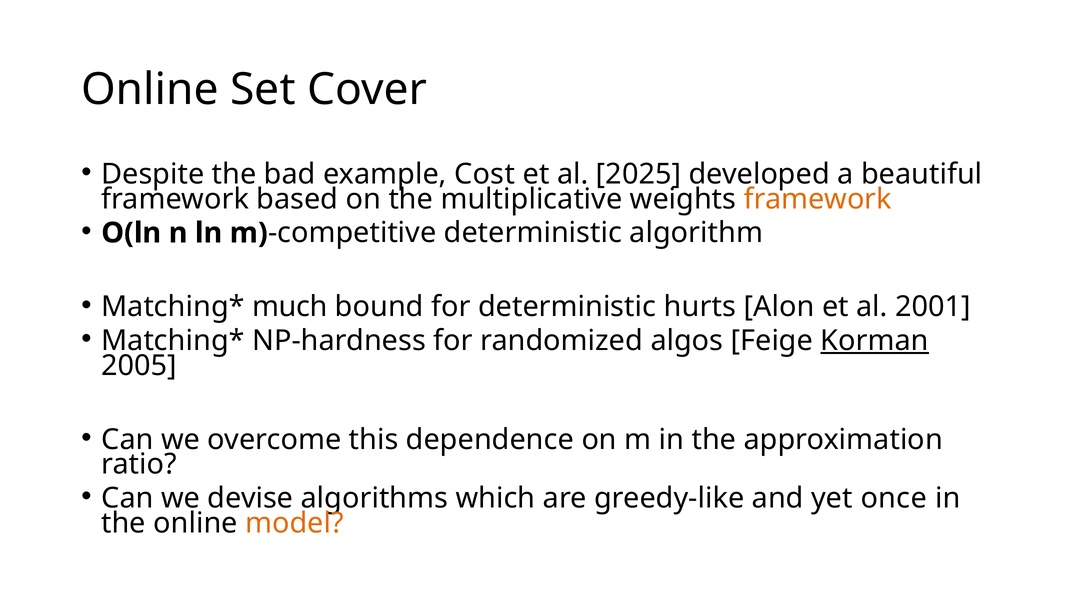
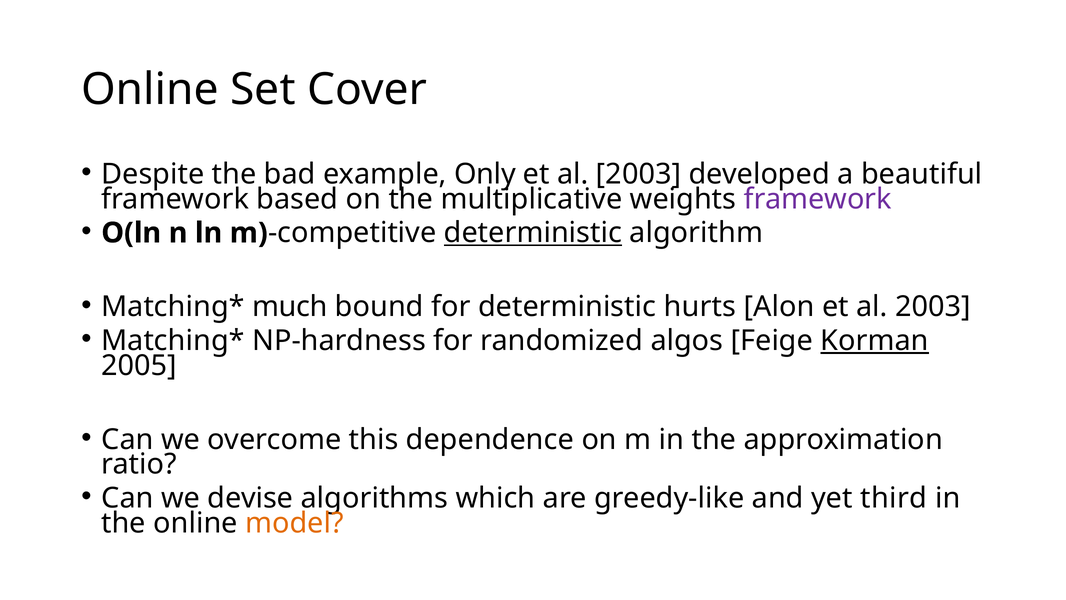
Cost: Cost -> Only
2025 at (639, 174): 2025 -> 2003
framework at (818, 199) colour: orange -> purple
deterministic at (533, 233) underline: none -> present
Alon et al 2001: 2001 -> 2003
once: once -> third
